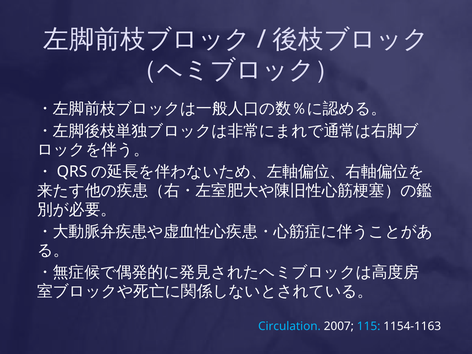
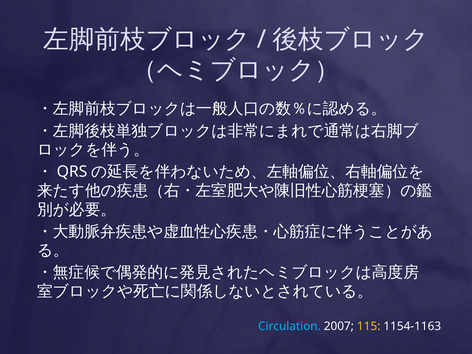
115 colour: light blue -> yellow
